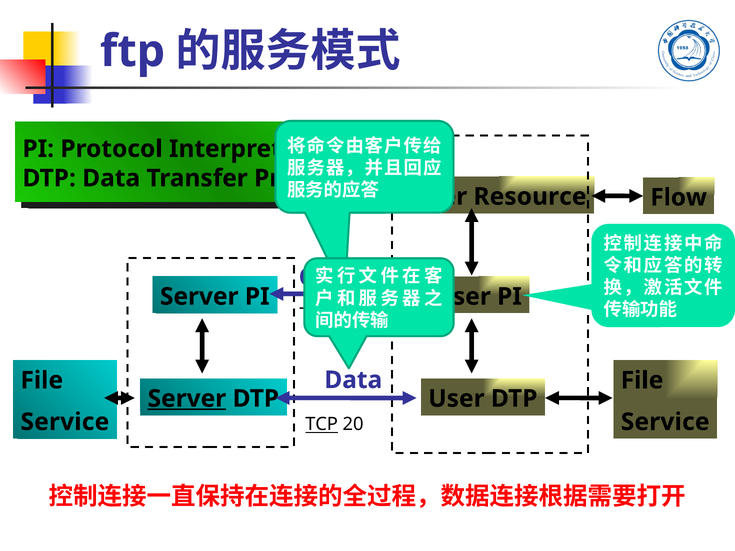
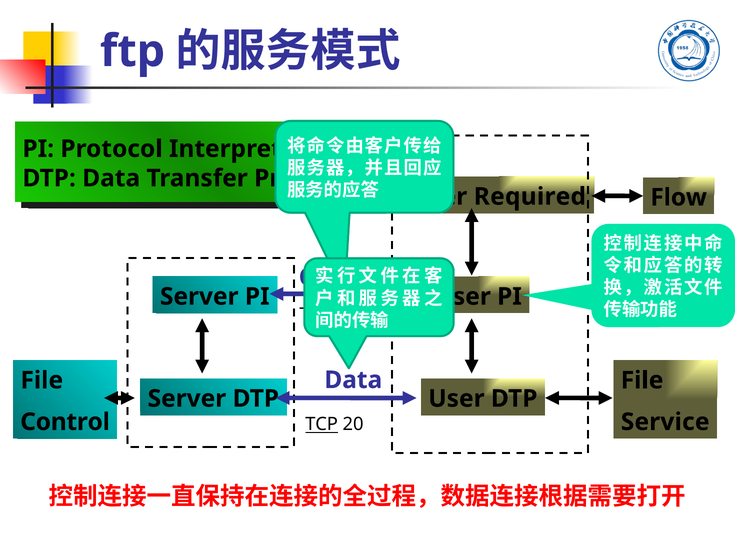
Resource: Resource -> Required
Server at (187, 399) underline: present -> none
Service at (65, 422): Service -> Control
